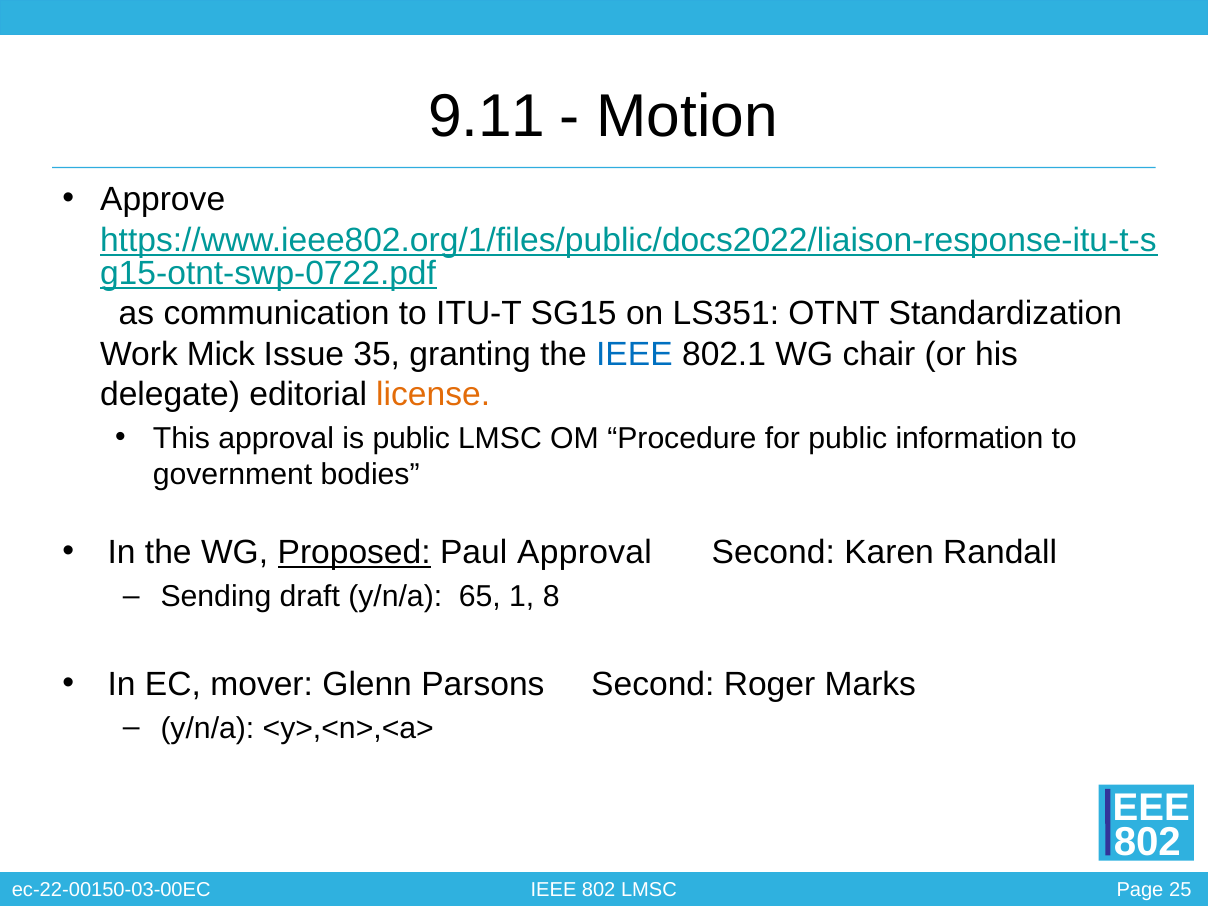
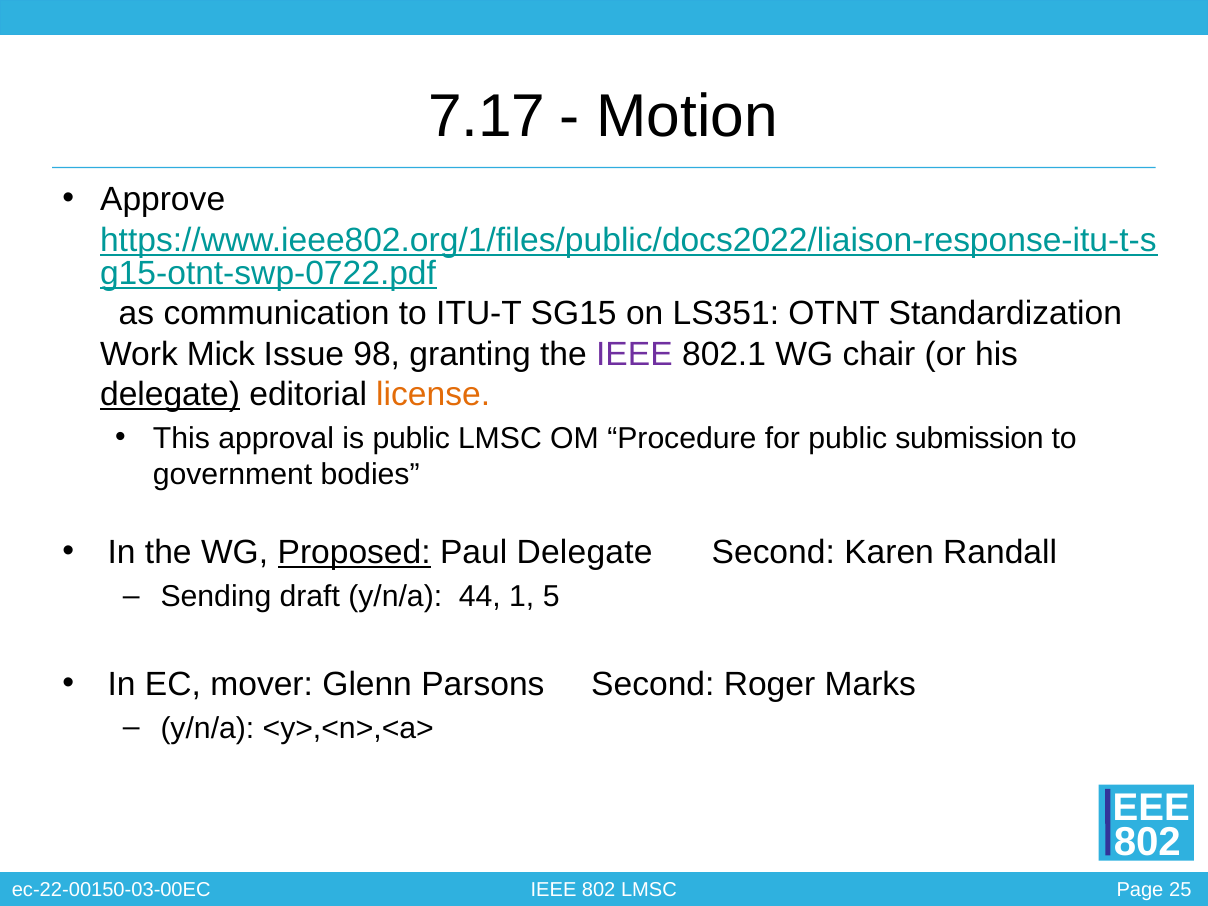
9.11: 9.11 -> 7.17
35: 35 -> 98
IEEE at (634, 354) colour: blue -> purple
delegate at (170, 394) underline: none -> present
information: information -> submission
Paul Approval: Approval -> Delegate
65: 65 -> 44
8: 8 -> 5
